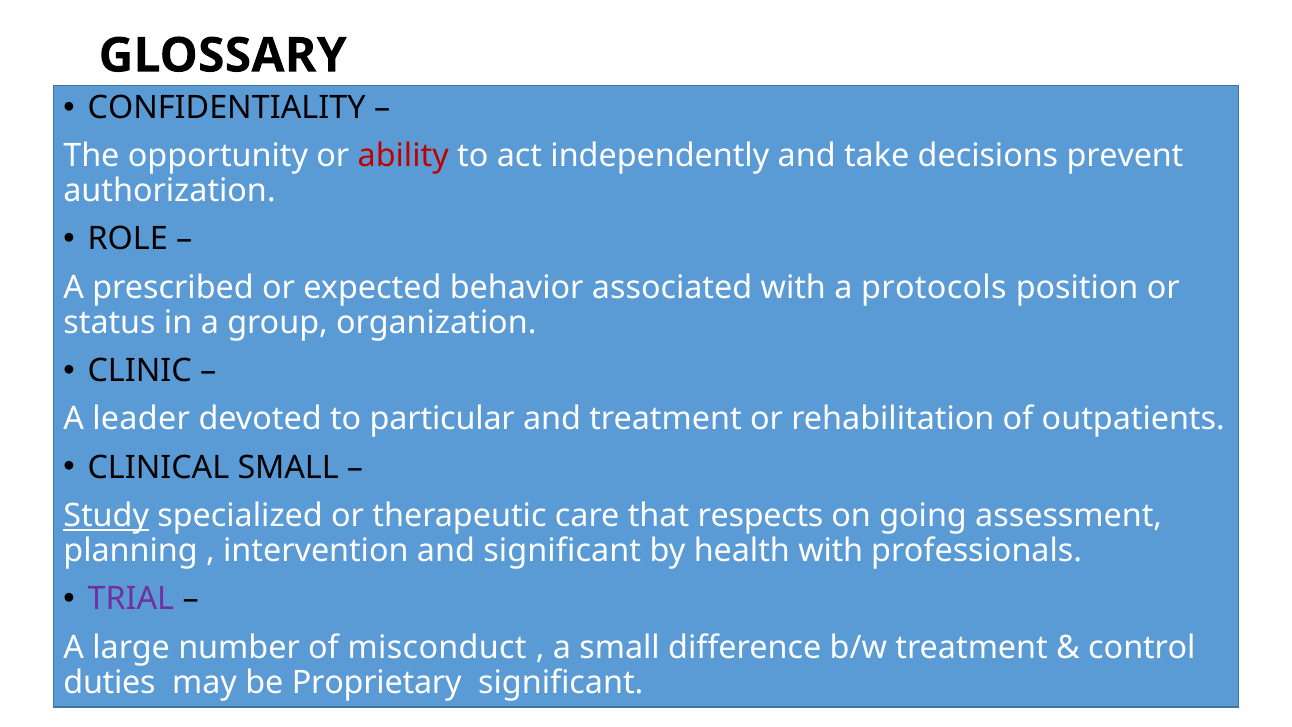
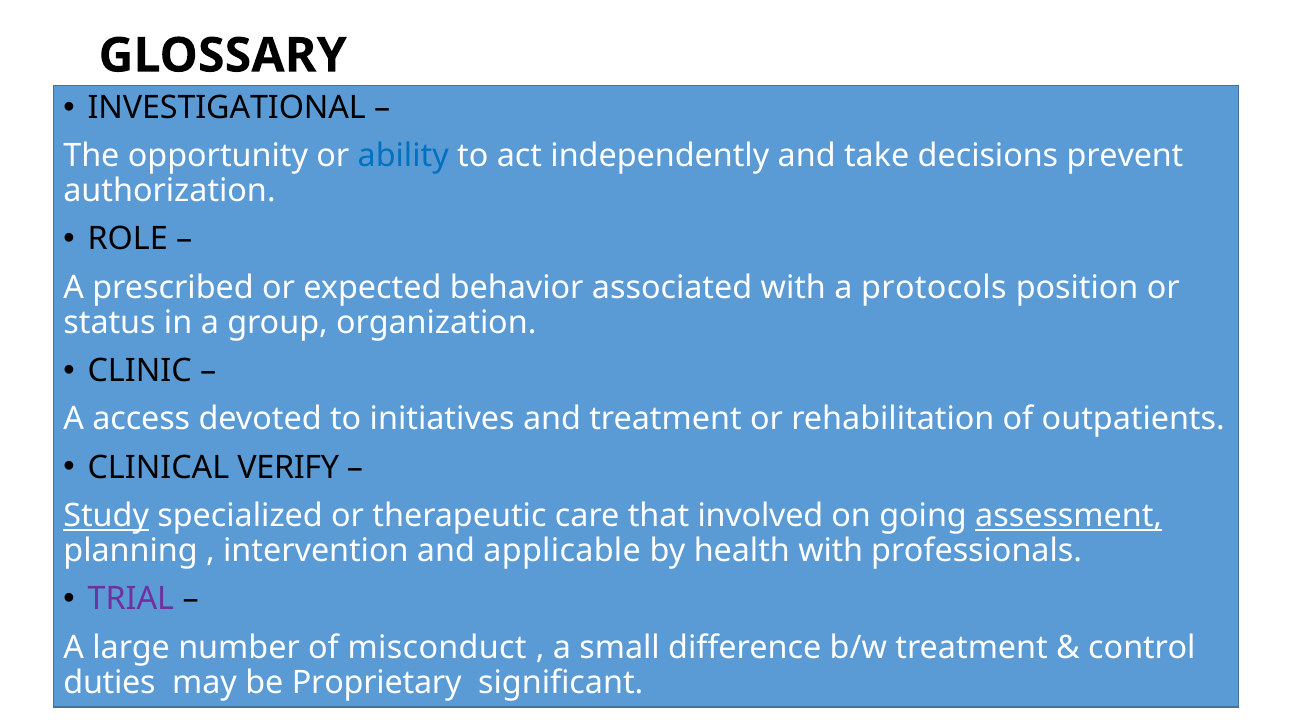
CONFIDENTIALITY: CONFIDENTIALITY -> INVESTIGATIONAL
ability colour: red -> blue
leader: leader -> access
particular: particular -> initiatives
CLINICAL SMALL: SMALL -> VERIFY
respects: respects -> involved
assessment underline: none -> present
and significant: significant -> applicable
